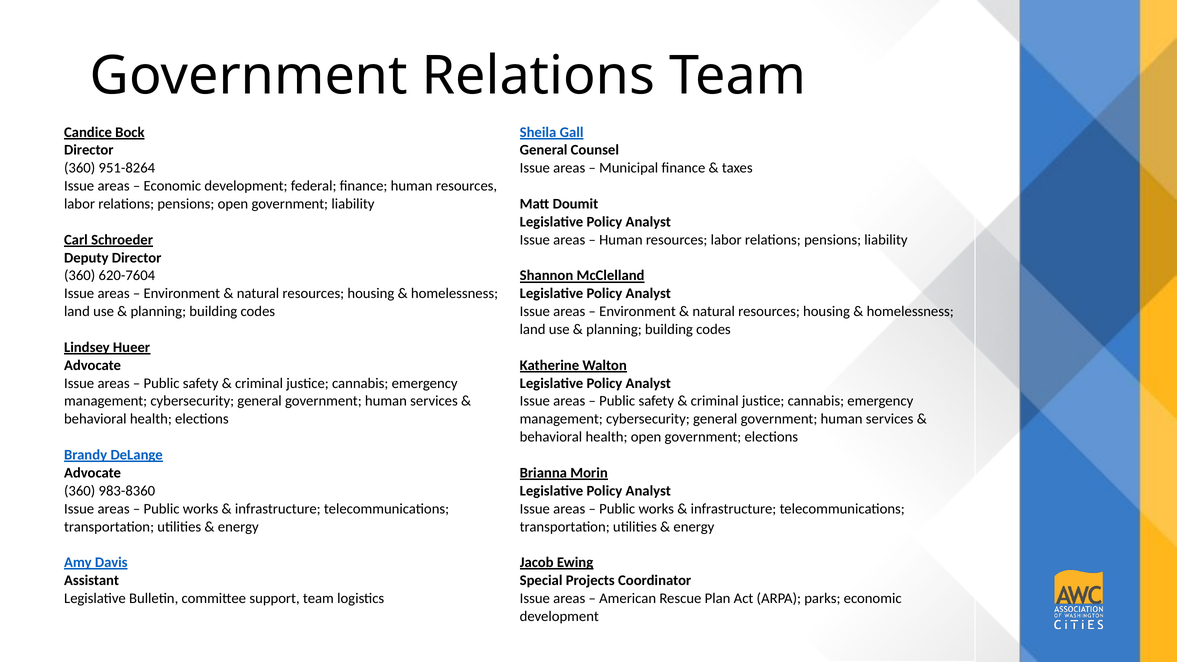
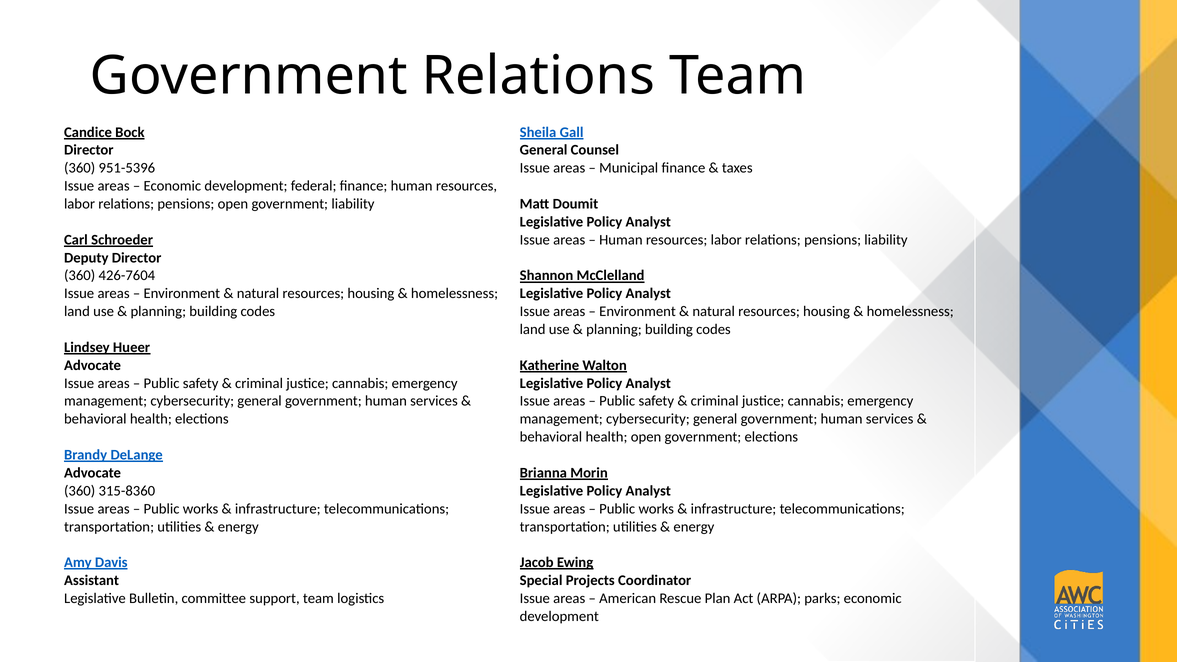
951-8264: 951-8264 -> 951-5396
620-7604: 620-7604 -> 426-7604
983-8360: 983-8360 -> 315-8360
